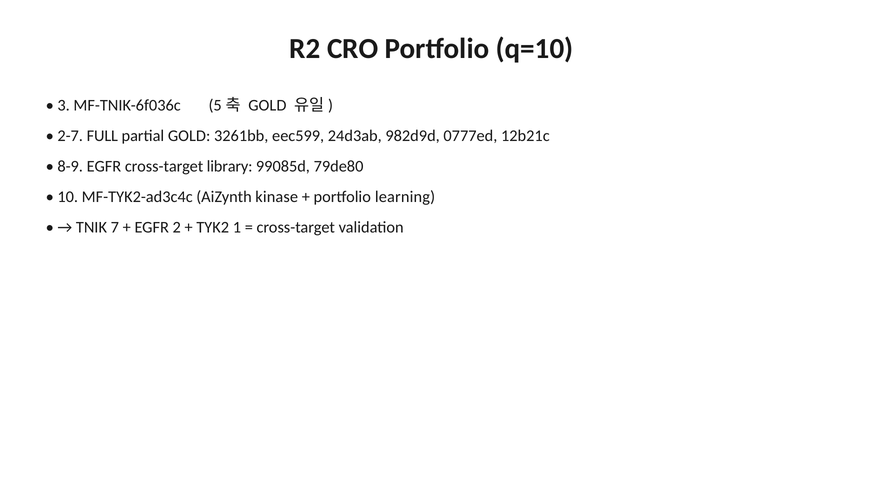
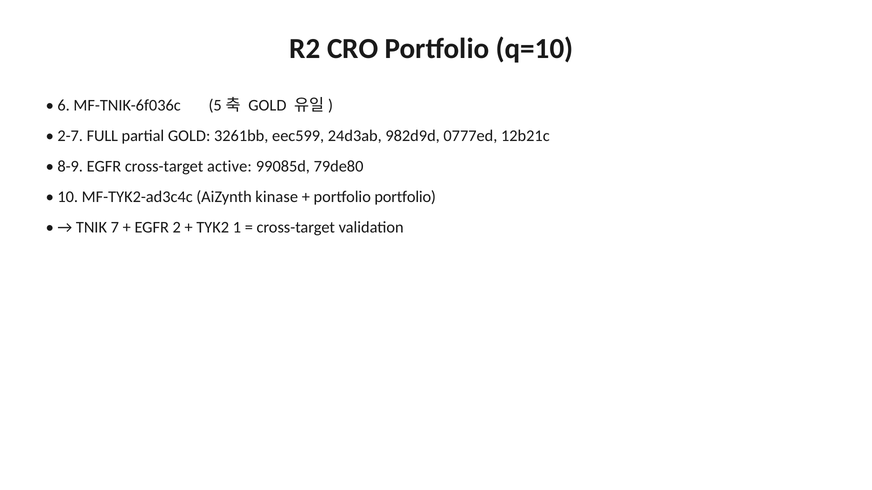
3: 3 -> 6
library: library -> active
portfolio learning: learning -> portfolio
